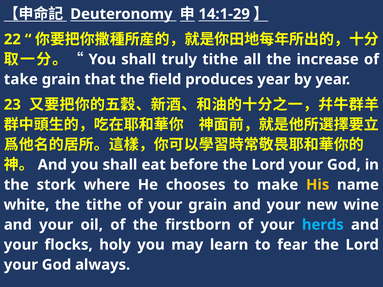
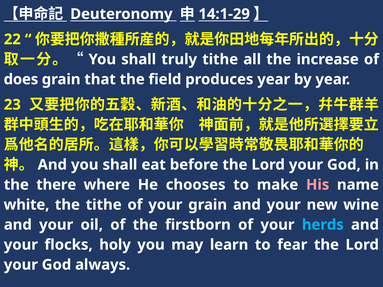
take: take -> does
stork: stork -> there
His colour: yellow -> pink
